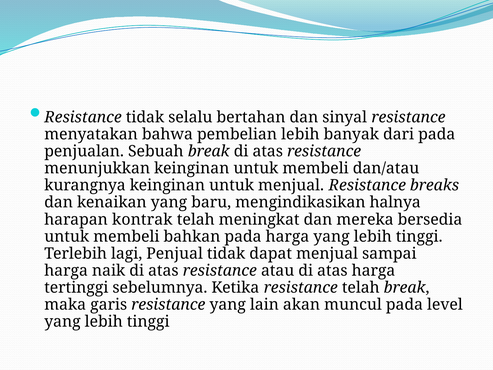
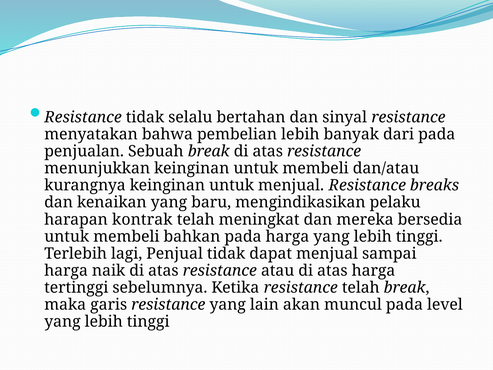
halnya: halnya -> pelaku
